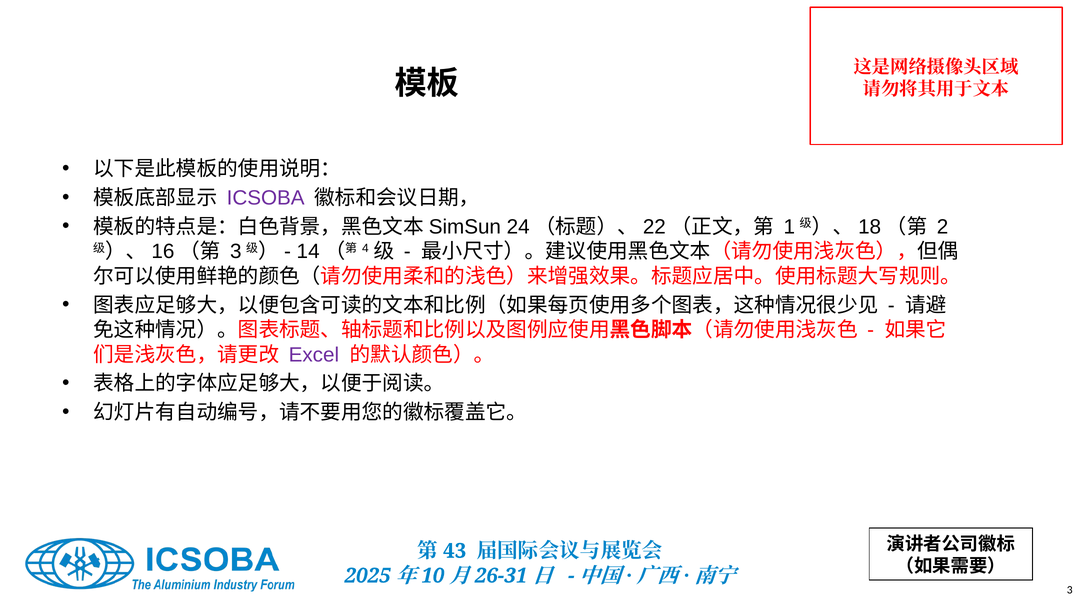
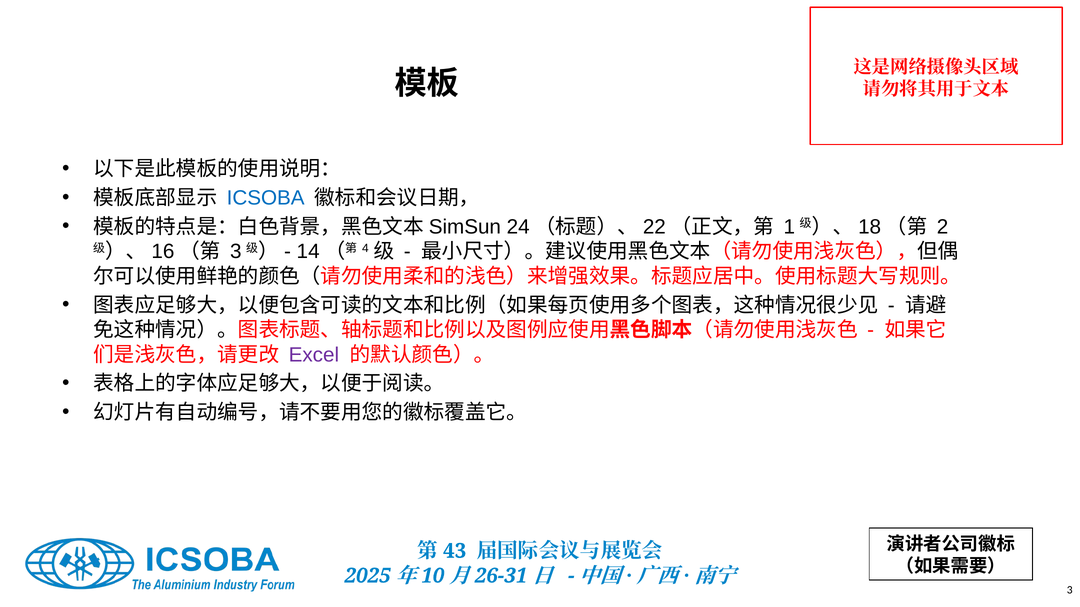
ICSOBA colour: purple -> blue
